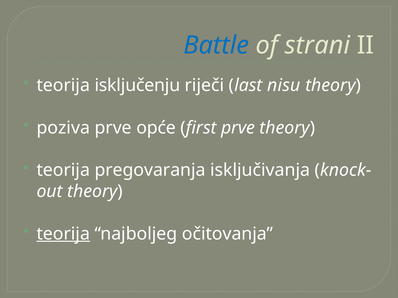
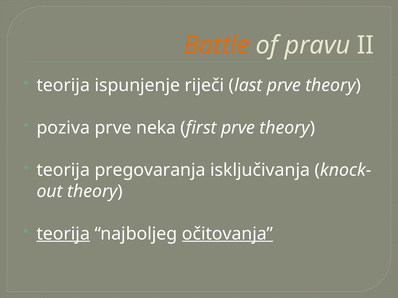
Battle colour: blue -> orange
strani: strani -> pravu
isključenju: isključenju -> ispunjenje
last nisu: nisu -> prve
opće: opće -> neka
očitovanja underline: none -> present
